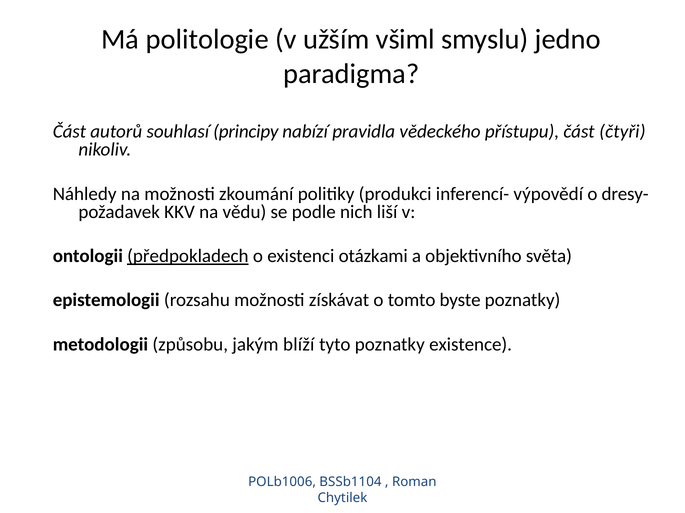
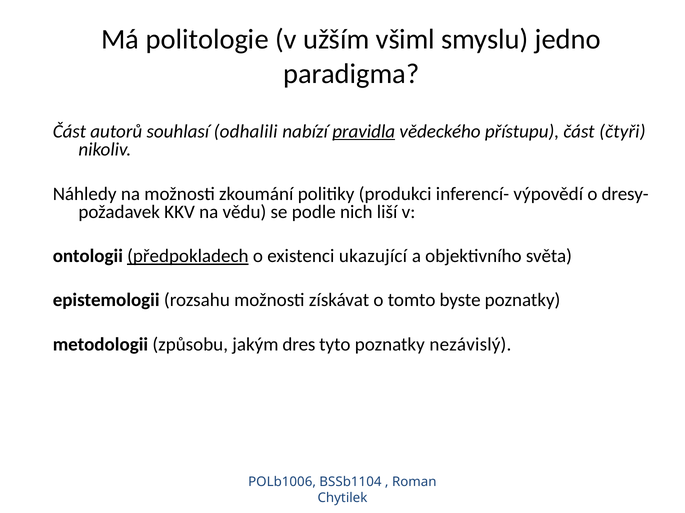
principy: principy -> odhalili
pravidla underline: none -> present
otázkami: otázkami -> ukazující
blíží: blíží -> dres
existence: existence -> nezávislý
